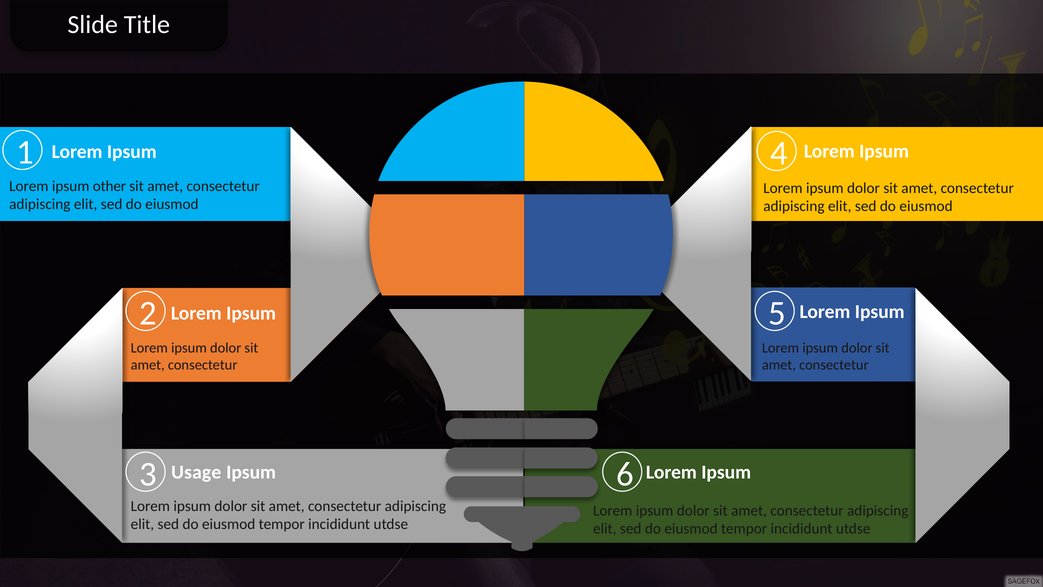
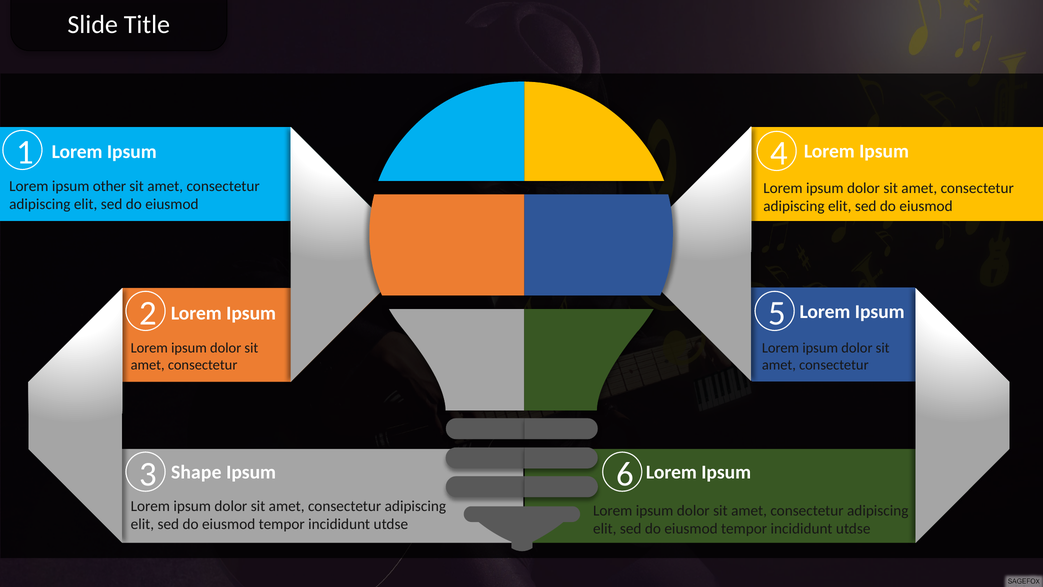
Usage: Usage -> Shape
